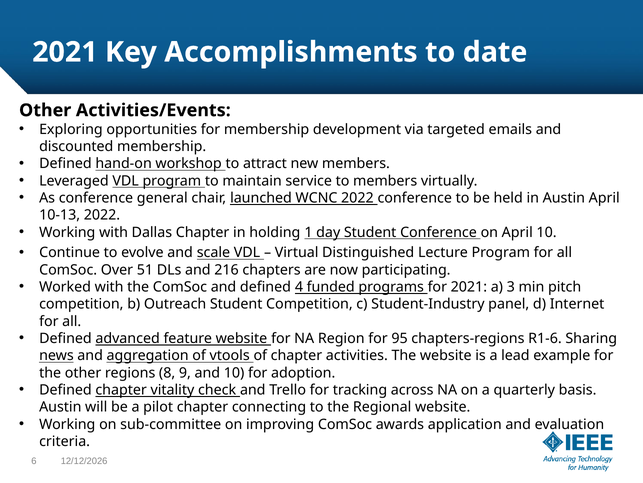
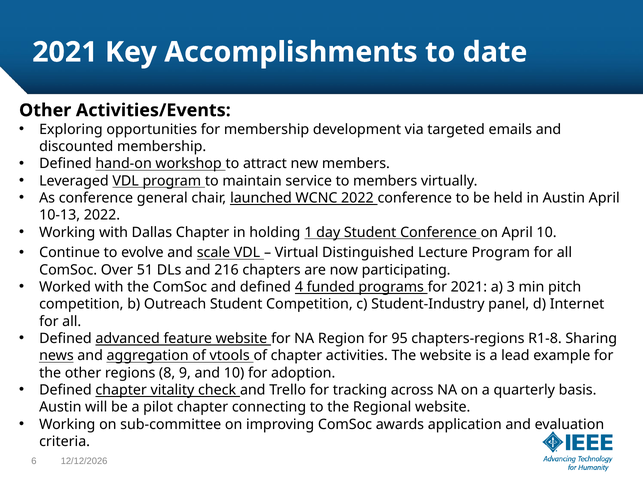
R1-6: R1-6 -> R1-8
